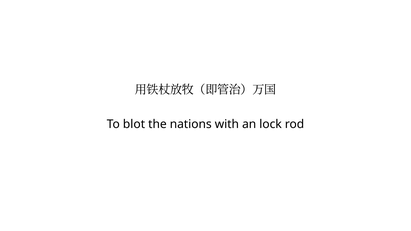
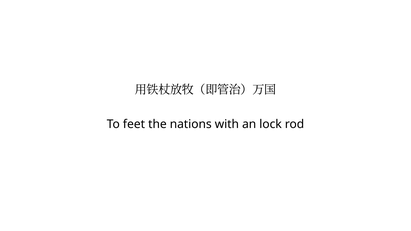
blot: blot -> feet
